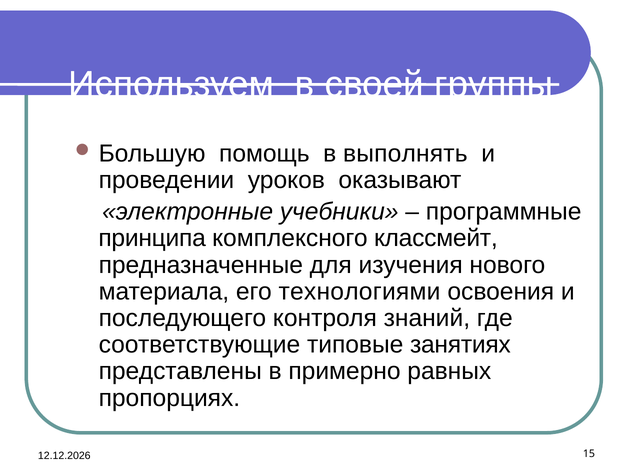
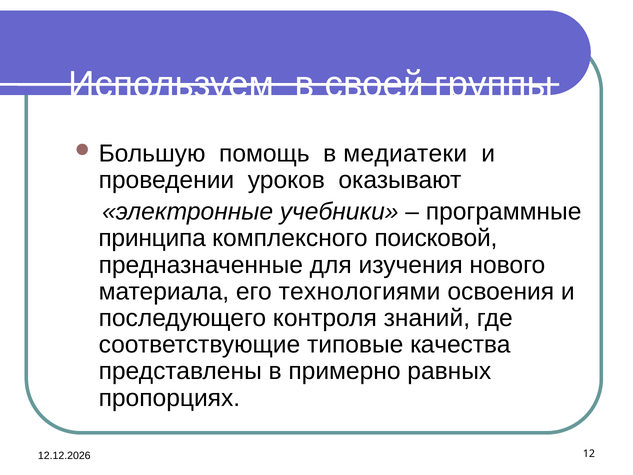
выполнять: выполнять -> медиатеки
классмейт: классмейт -> поисковой
занятиях: занятиях -> качества
15: 15 -> 12
